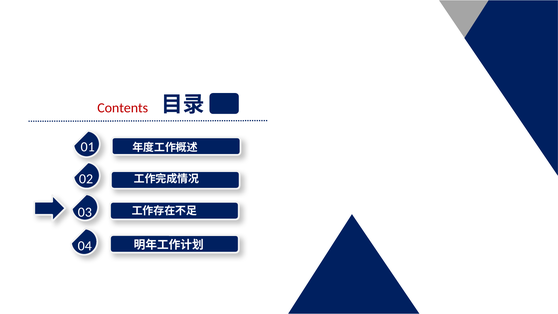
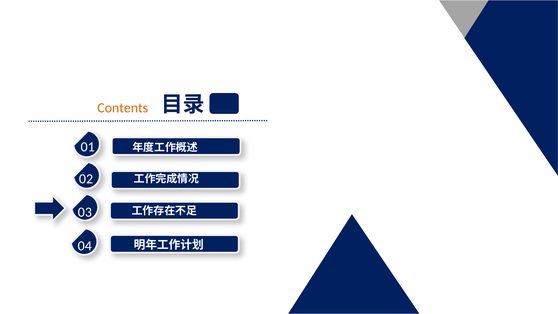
Contents colour: red -> orange
